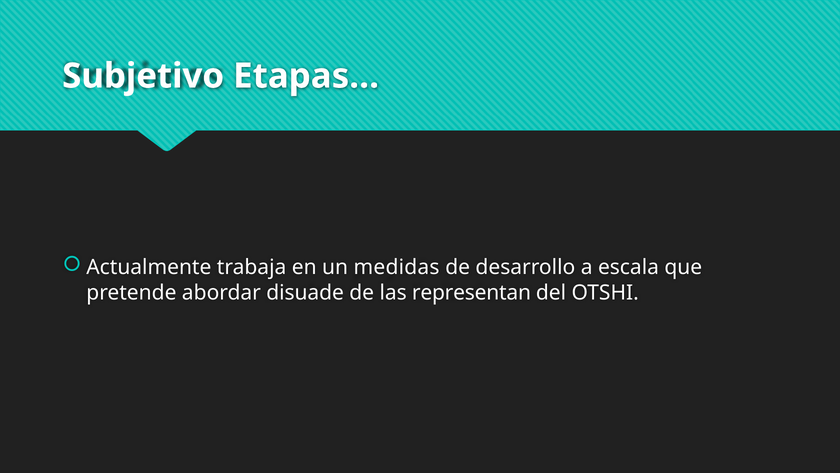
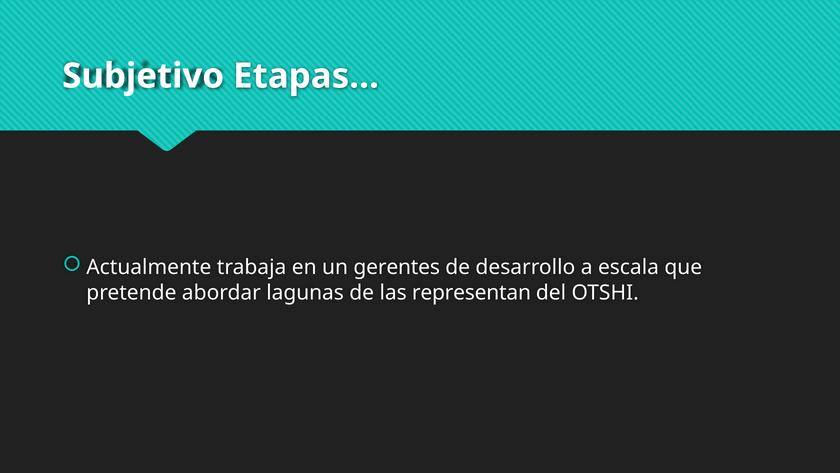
medidas: medidas -> gerentes
disuade: disuade -> lagunas
